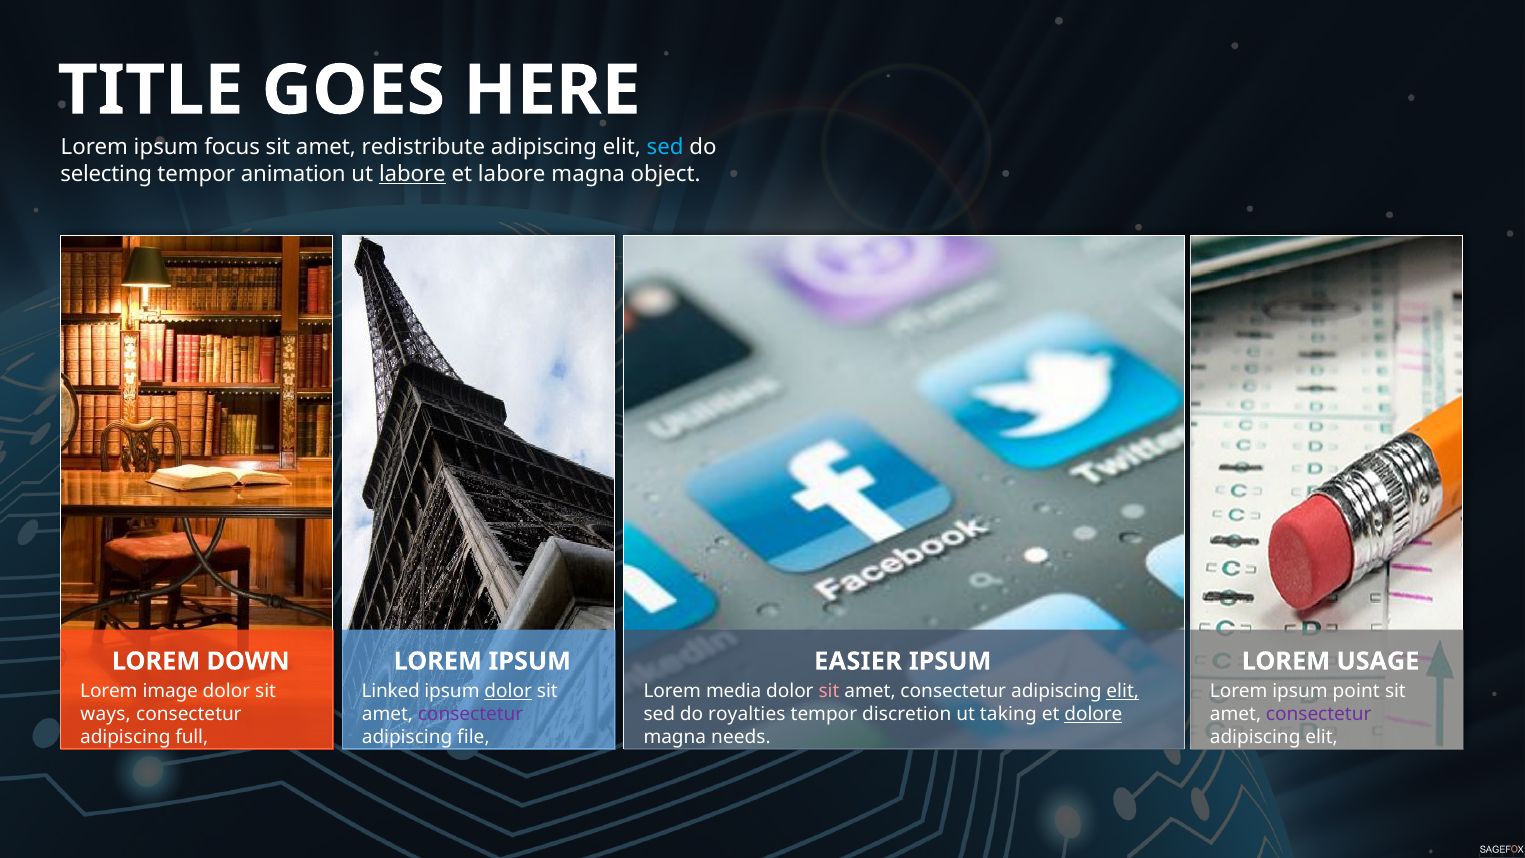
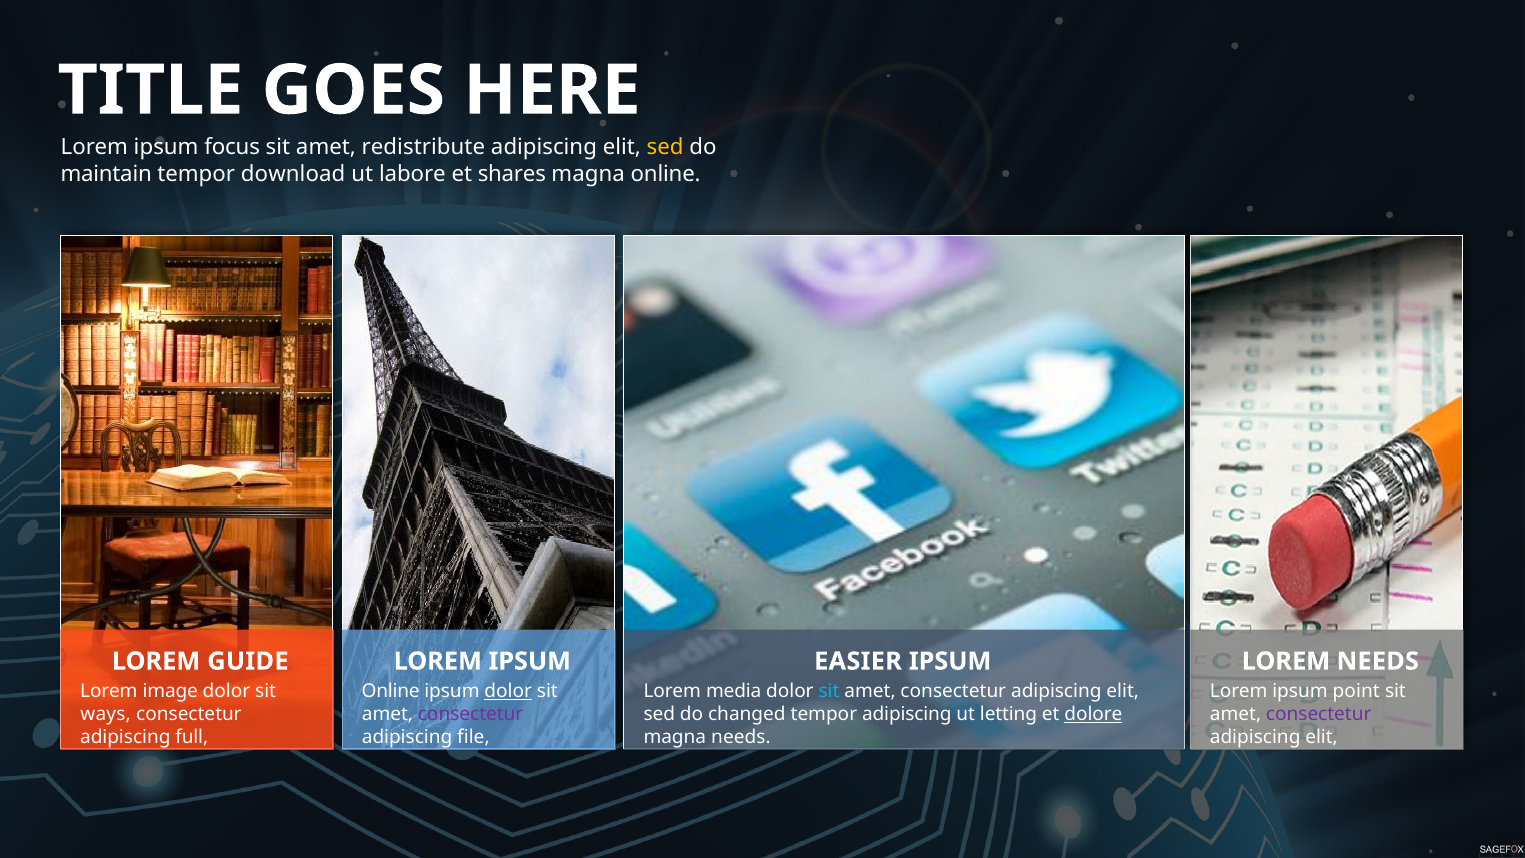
sed at (665, 147) colour: light blue -> yellow
selecting: selecting -> maintain
animation: animation -> download
labore at (412, 174) underline: present -> none
et labore: labore -> shares
magna object: object -> online
DOWN: DOWN -> GUIDE
LOREM USAGE: USAGE -> NEEDS
Linked at (391, 691): Linked -> Online
sit at (829, 691) colour: pink -> light blue
elit at (1123, 691) underline: present -> none
royalties: royalties -> changed
tempor discretion: discretion -> adipiscing
taking: taking -> letting
